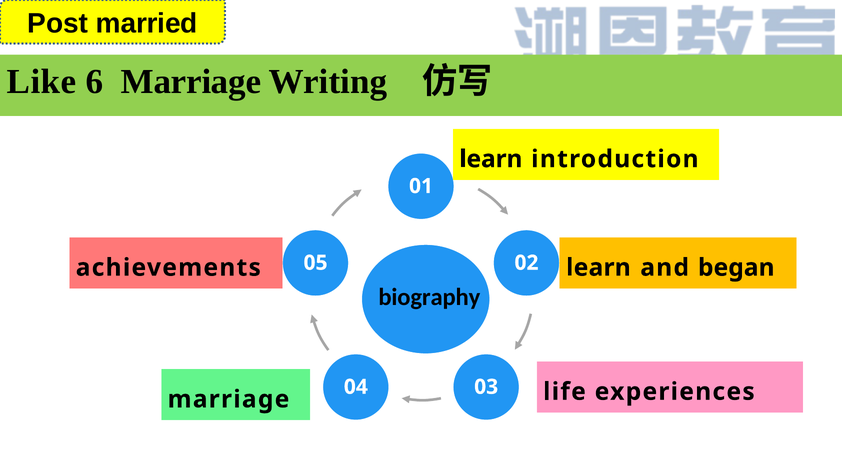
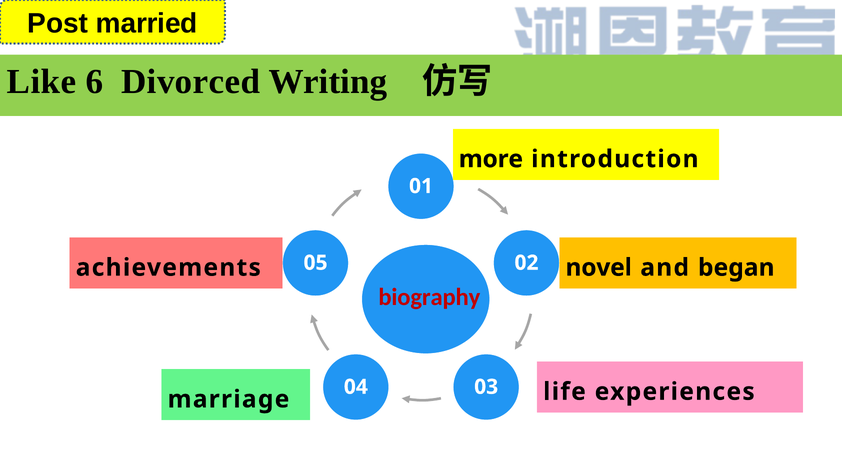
6 Marriage: Marriage -> Divorced
learn at (491, 159): learn -> more
learn at (598, 267): learn -> novel
biography colour: black -> red
